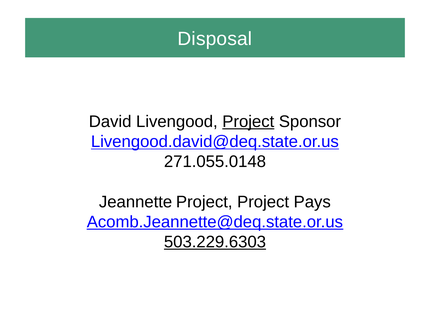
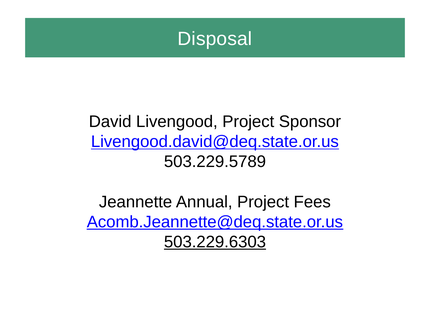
Project at (248, 121) underline: present -> none
271.055.0148: 271.055.0148 -> 503.229.5789
Jeannette Project: Project -> Annual
Pays: Pays -> Fees
